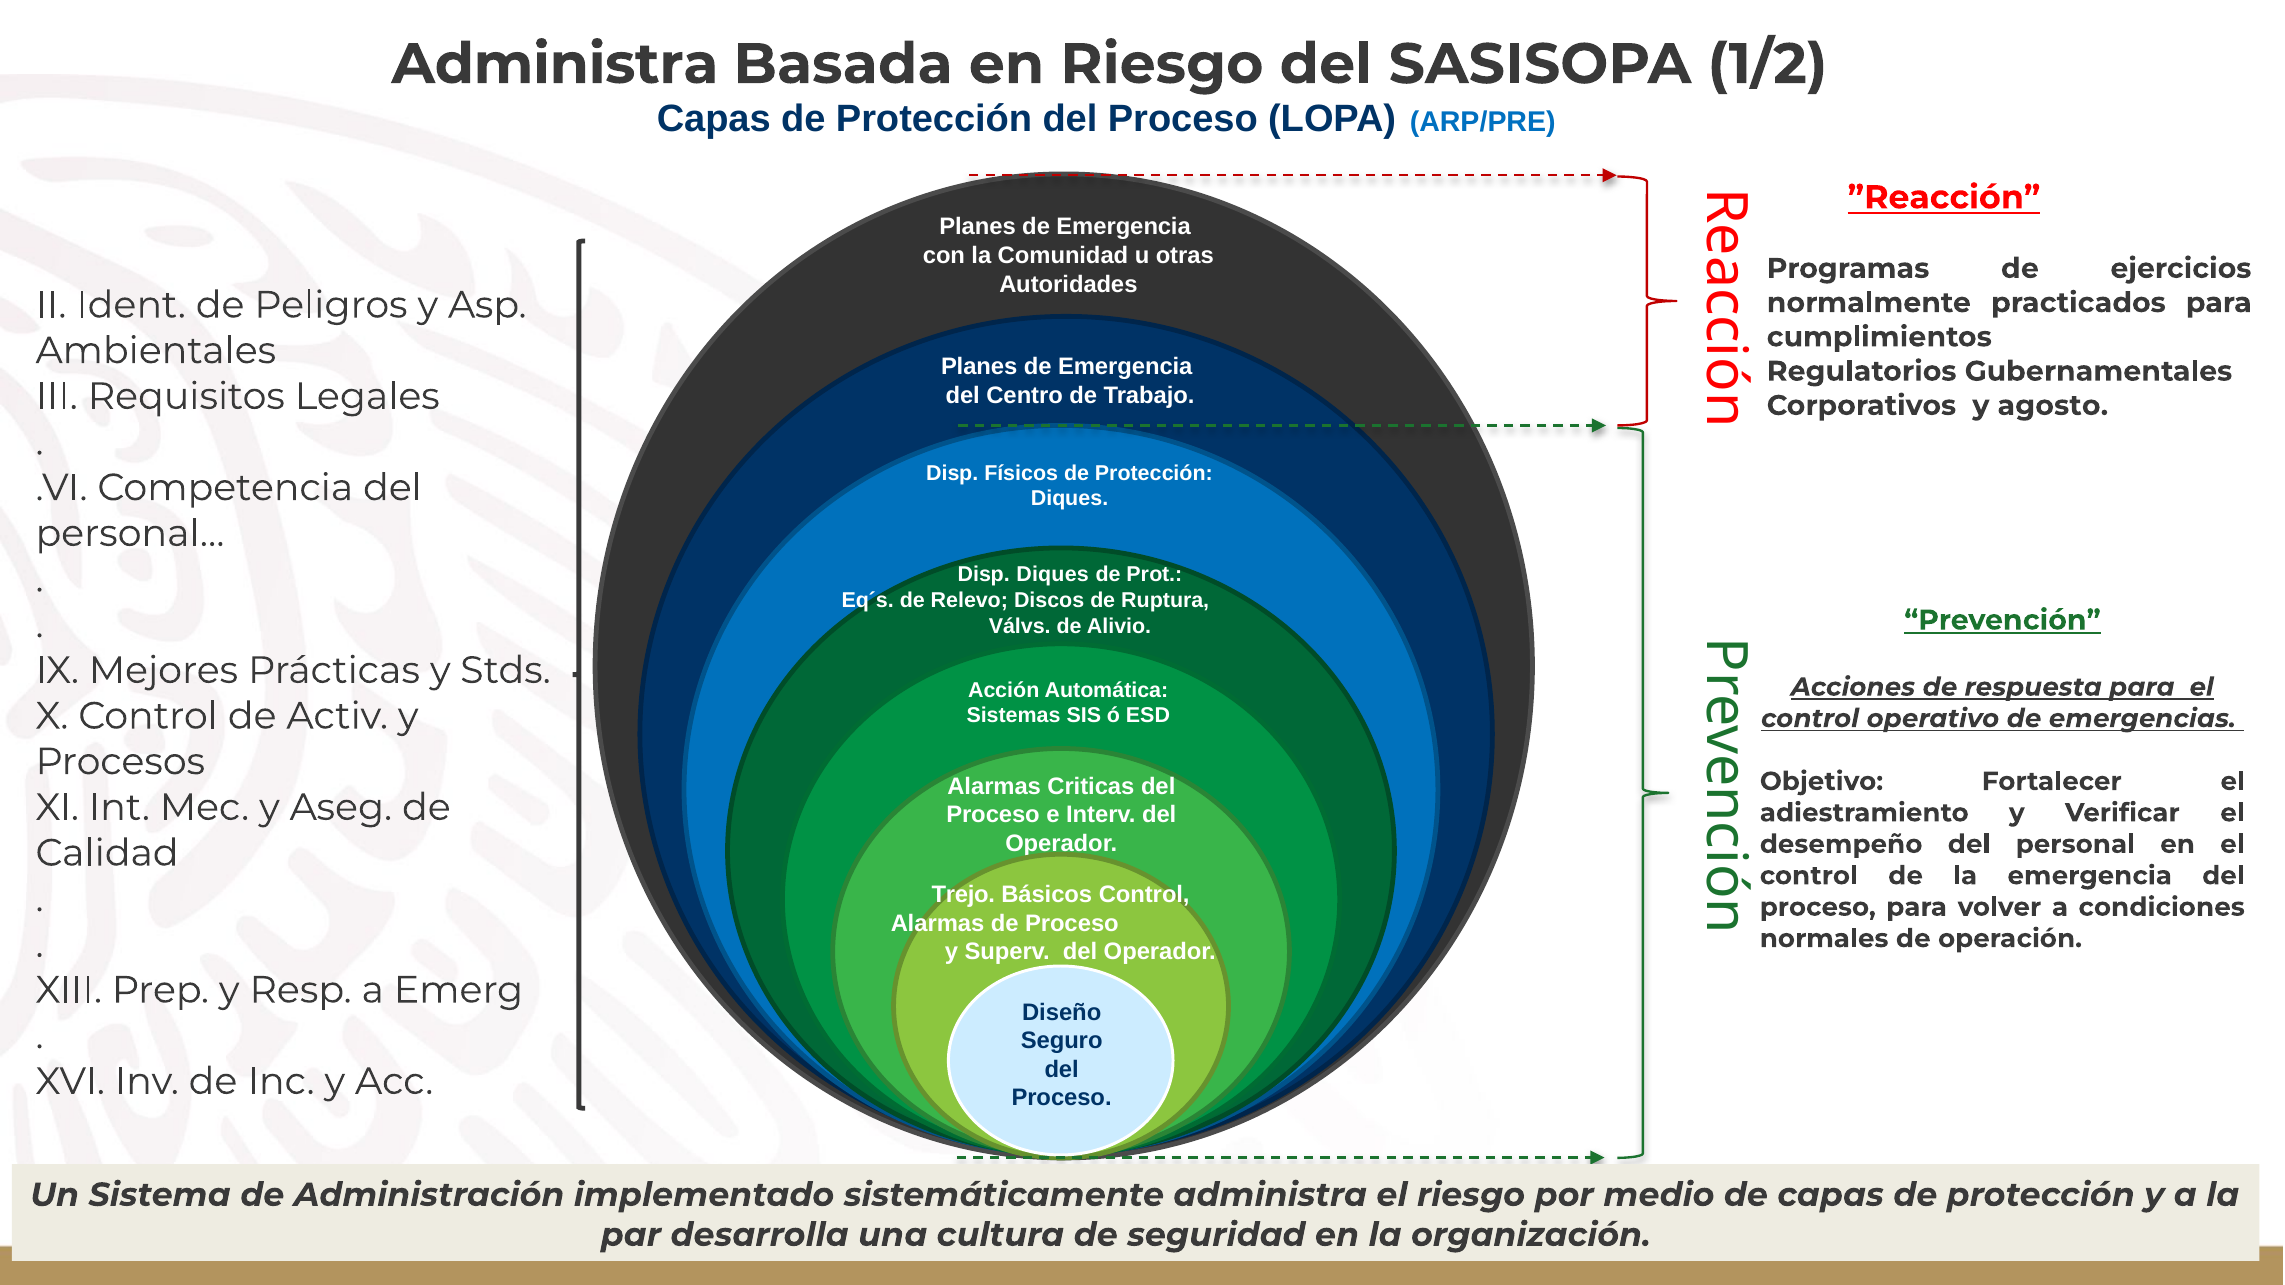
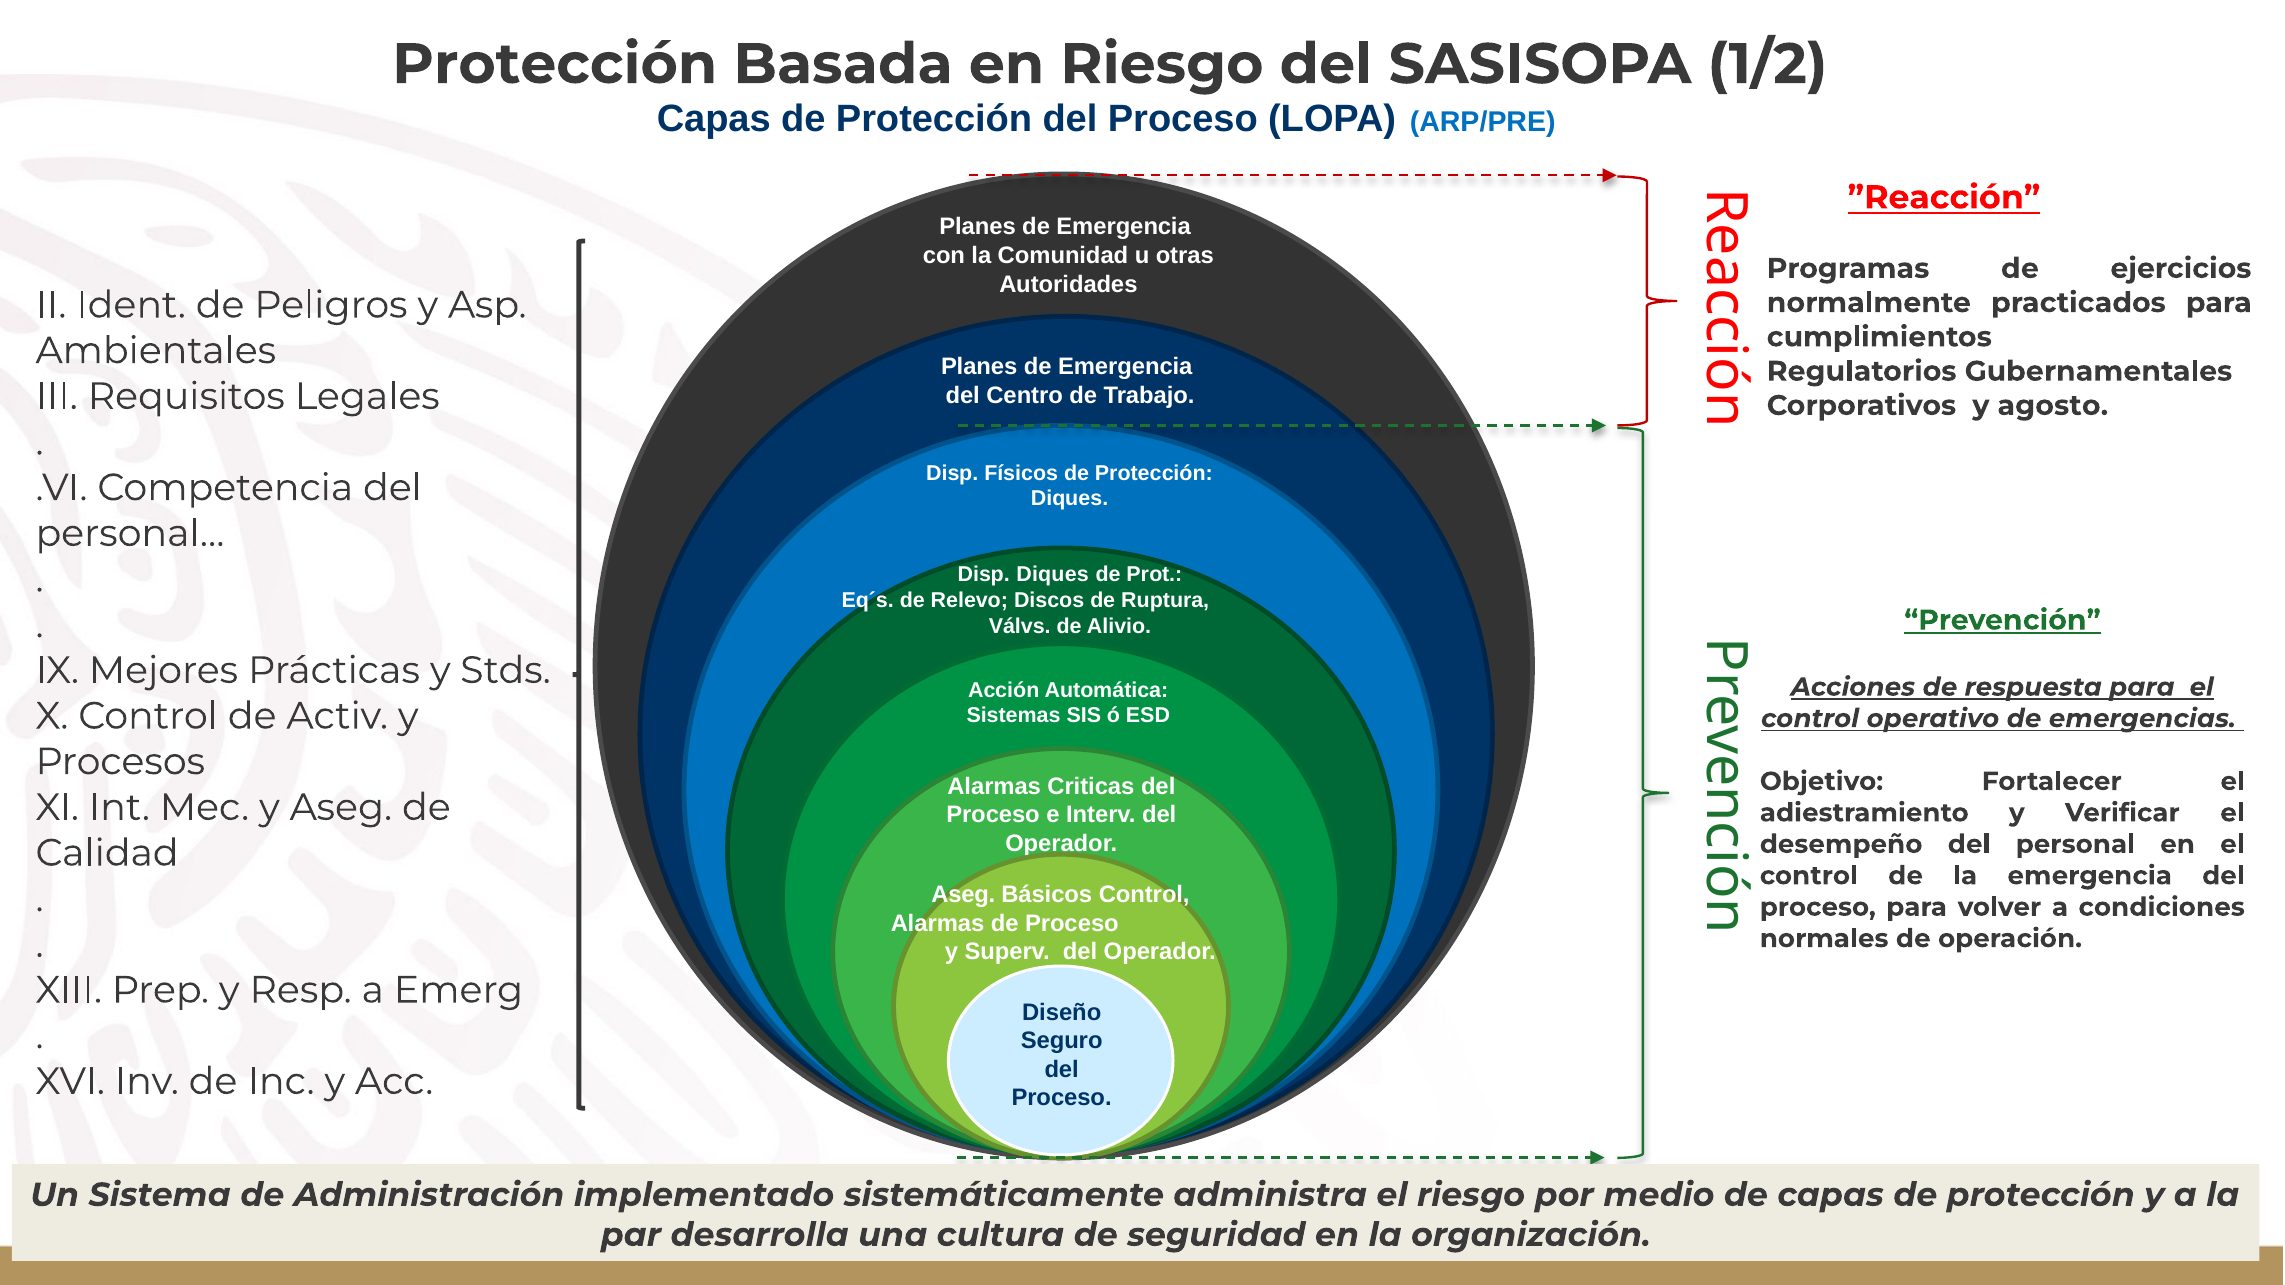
Administra at (555, 64): Administra -> Protección
Trejo at (963, 895): Trejo -> Aseg
